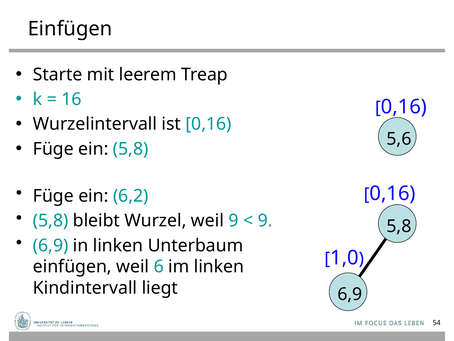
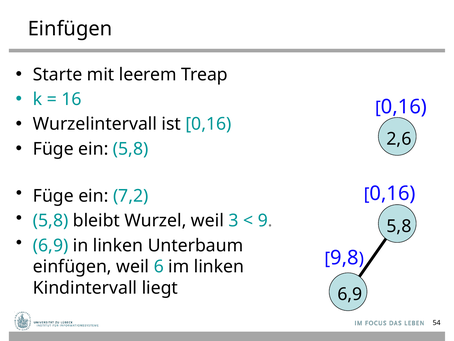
5,6: 5,6 -> 2,6
6,2: 6,2 -> 7,2
weil 9: 9 -> 3
1,0: 1,0 -> 9,8
